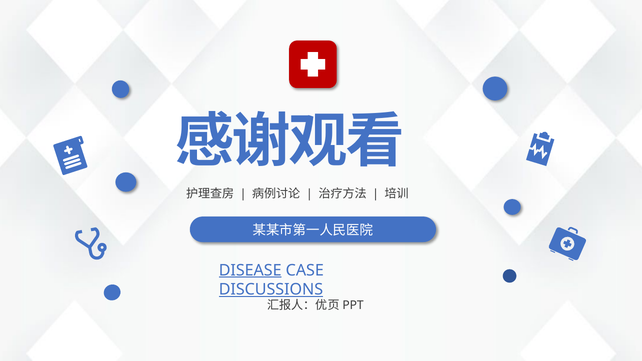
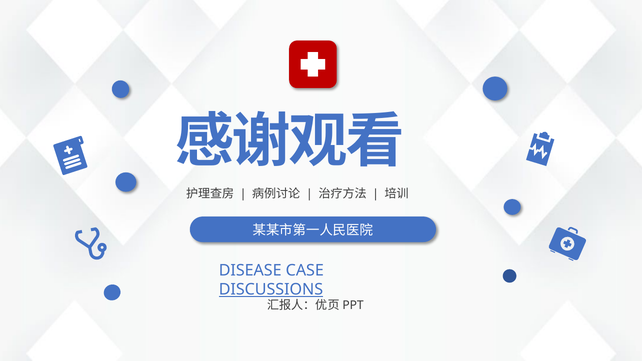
DISEASE underline: present -> none
